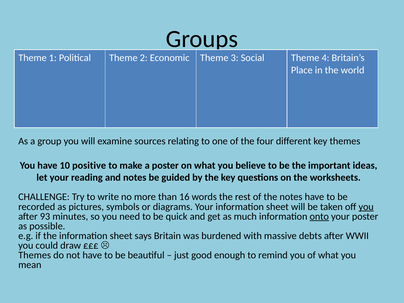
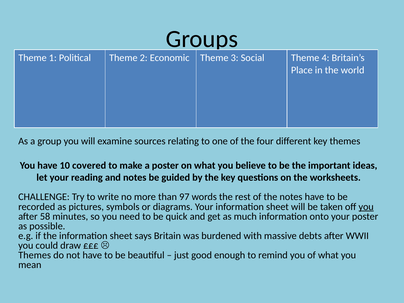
positive: positive -> covered
16: 16 -> 97
93: 93 -> 58
onto underline: present -> none
